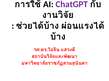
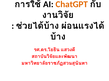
ChatGPT colour: purple -> orange
